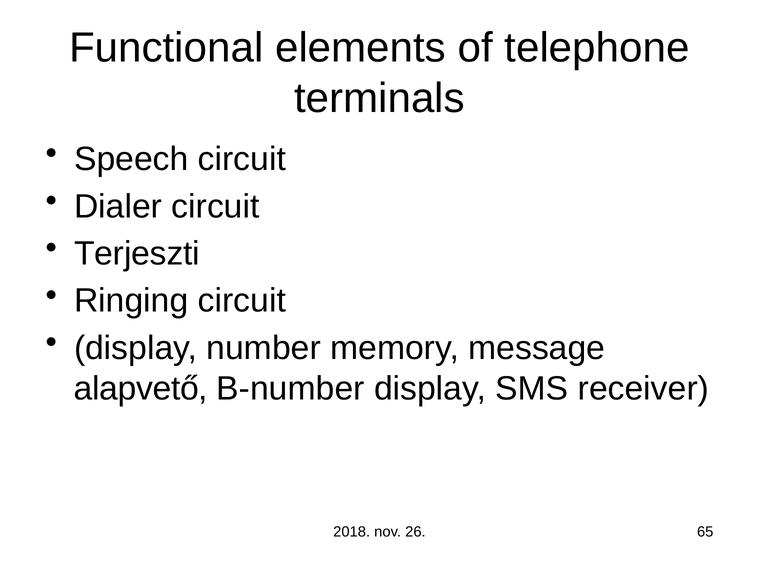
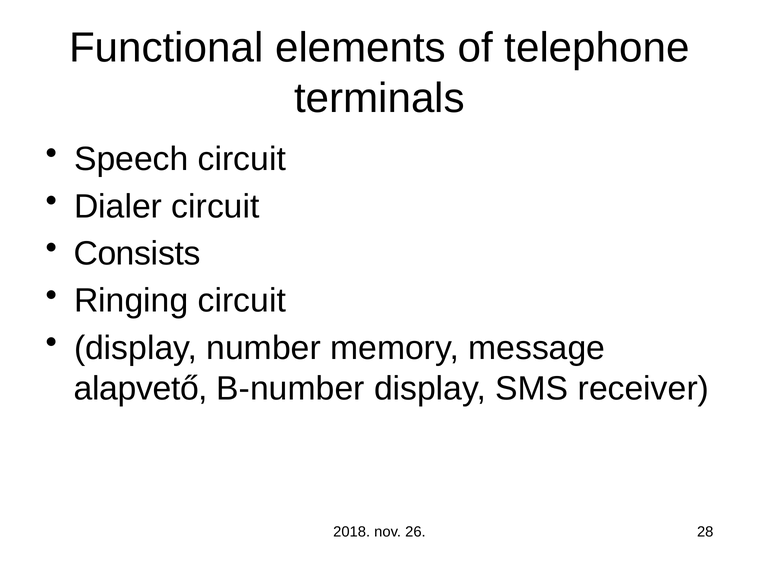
Terjeszti: Terjeszti -> Consists
65: 65 -> 28
